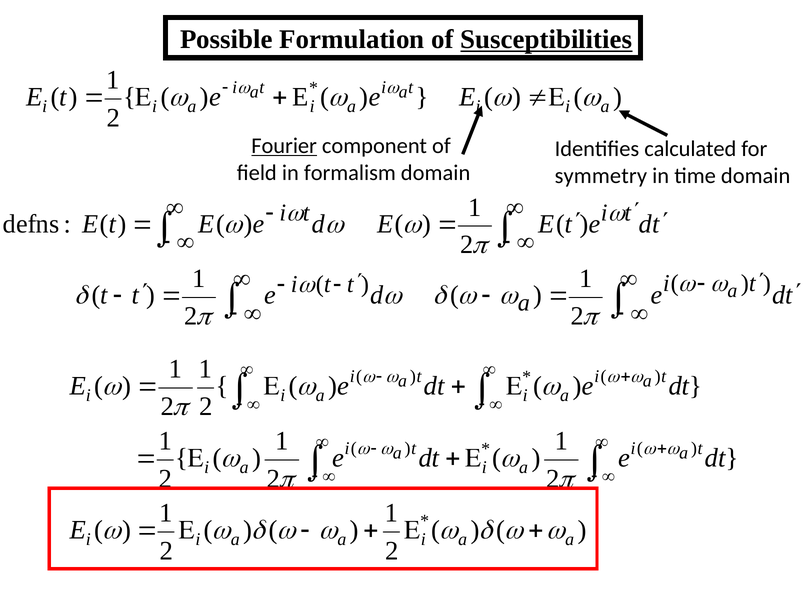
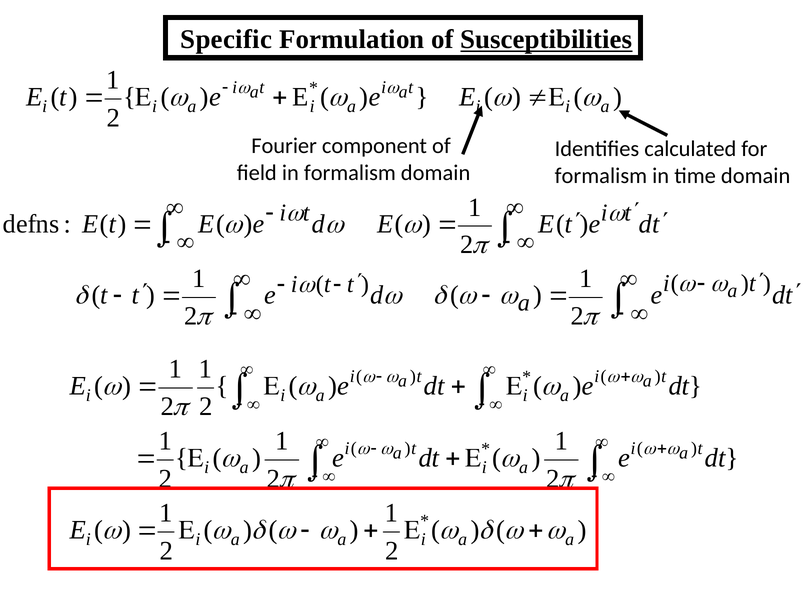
Possible: Possible -> Specific
Fourier underline: present -> none
symmetry at (601, 176): symmetry -> formalism
